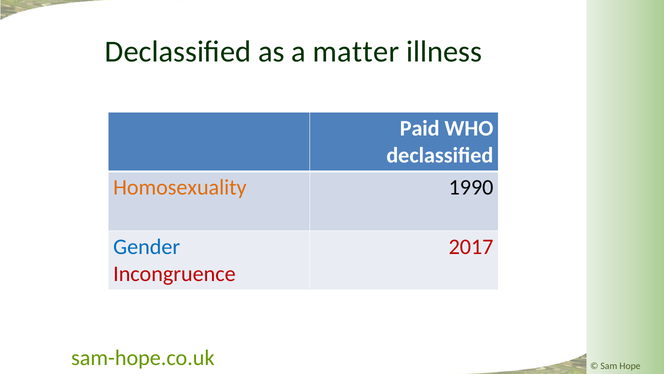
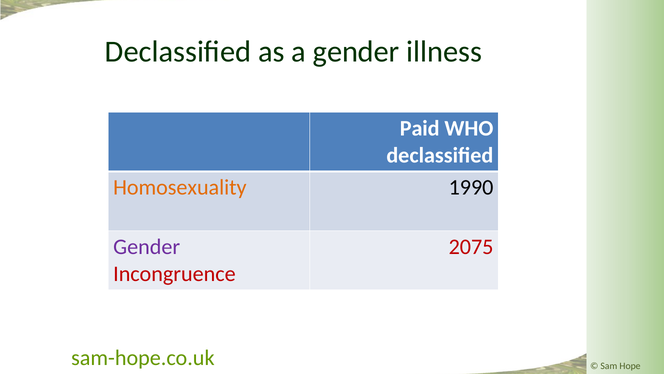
a matter: matter -> gender
Gender at (147, 247) colour: blue -> purple
2017: 2017 -> 2075
